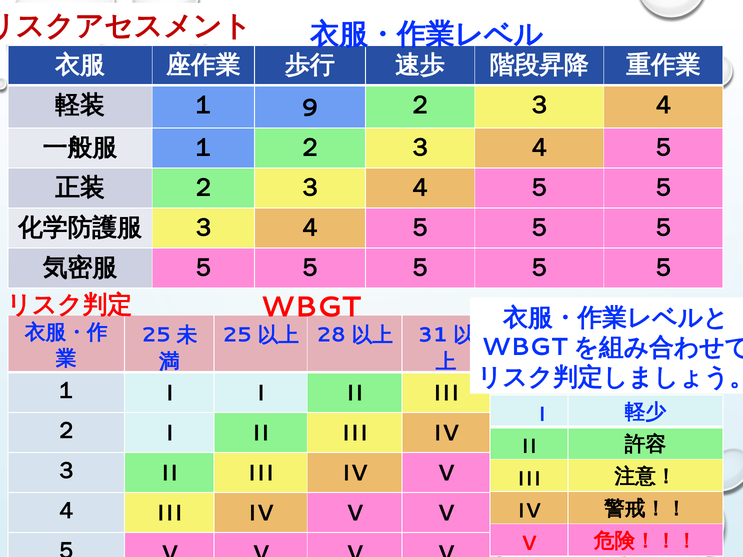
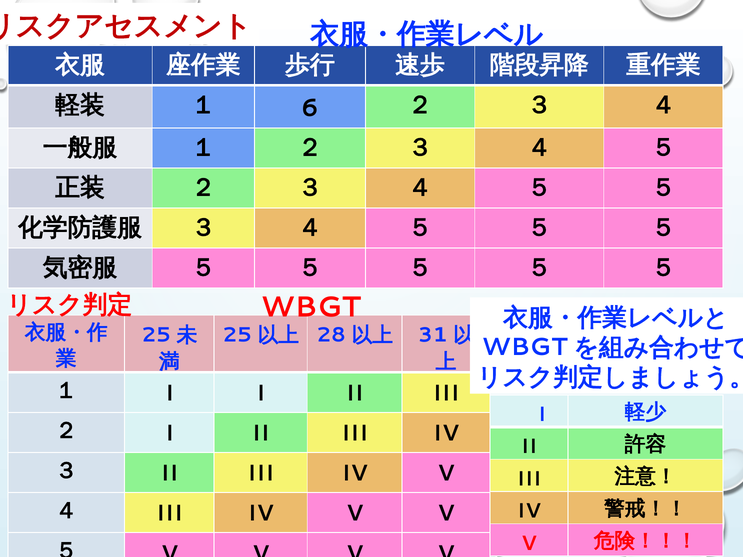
9: 9 -> 6
